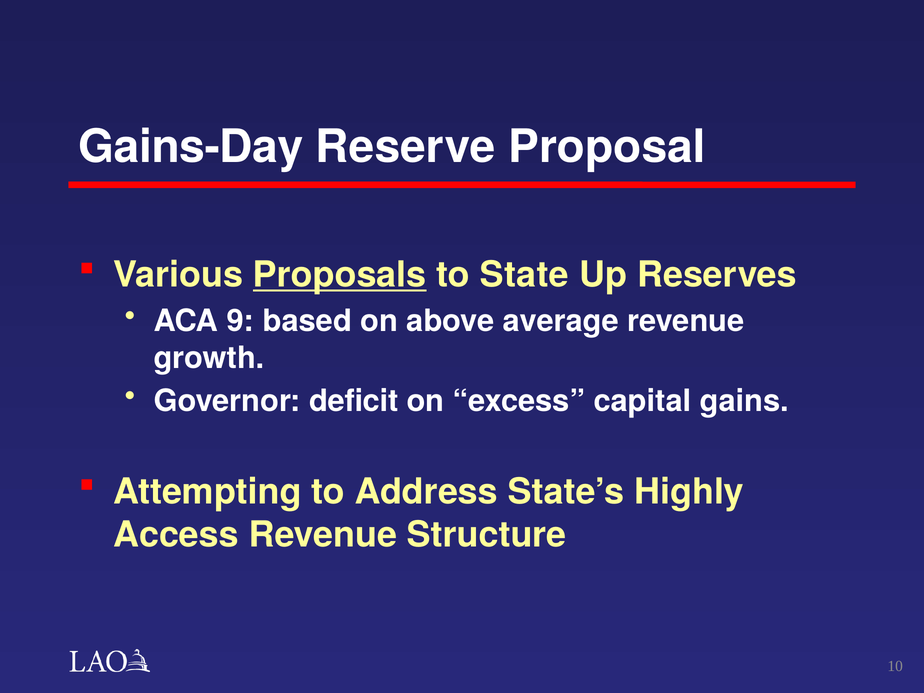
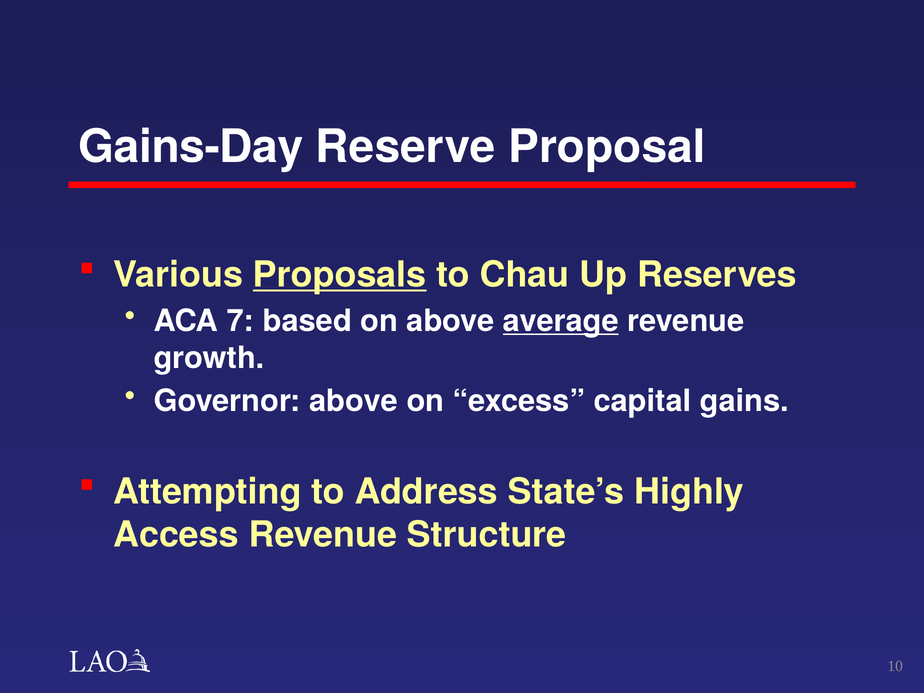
State: State -> Chau
9: 9 -> 7
average underline: none -> present
Governor deficit: deficit -> above
